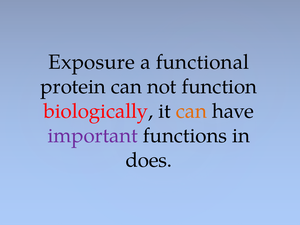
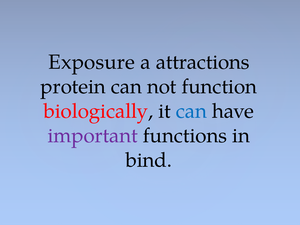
functional: functional -> attractions
can at (191, 111) colour: orange -> blue
does: does -> bind
